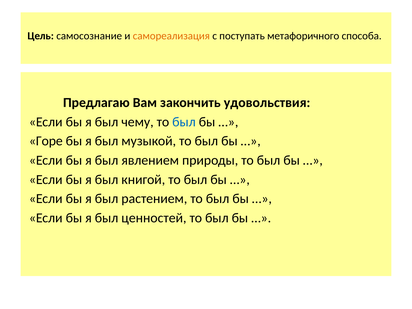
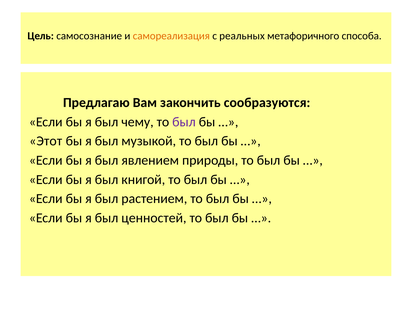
поступать: поступать -> реальных
удовольствия: удовольствия -> сообразуются
был at (184, 122) colour: blue -> purple
Горе: Горе -> Этот
